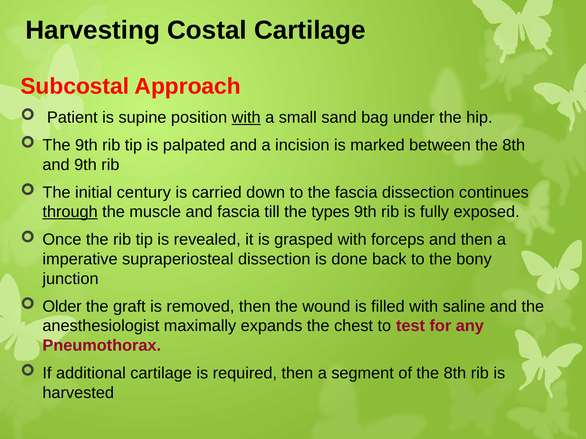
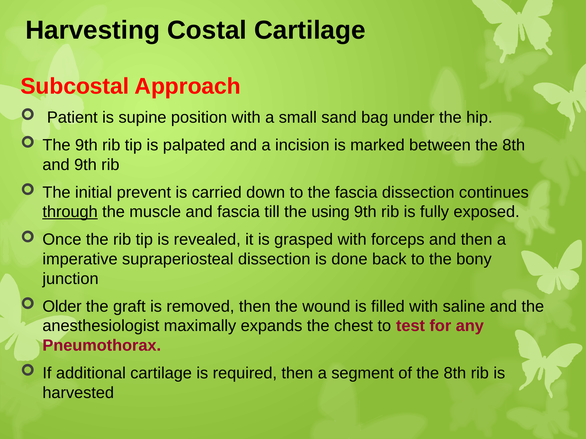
with at (246, 118) underline: present -> none
century: century -> prevent
types: types -> using
